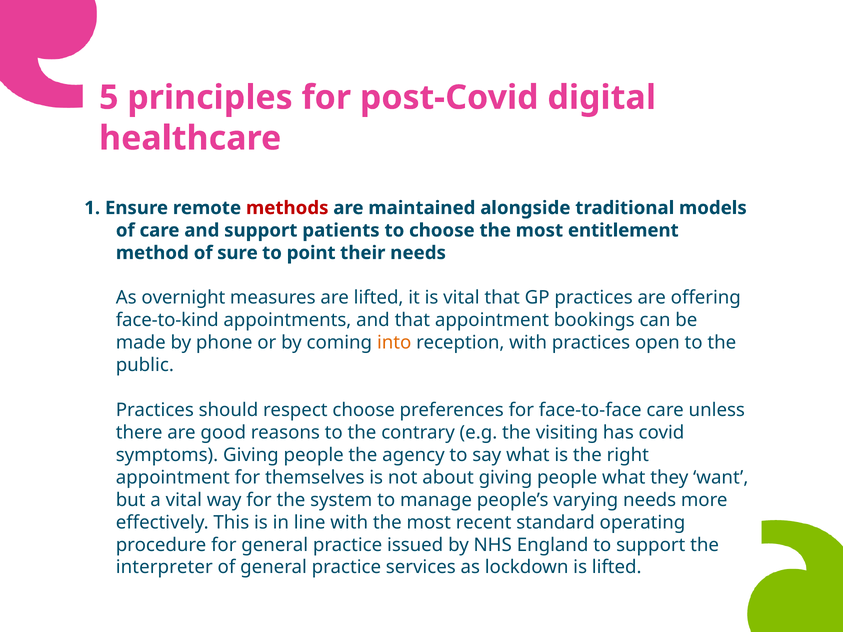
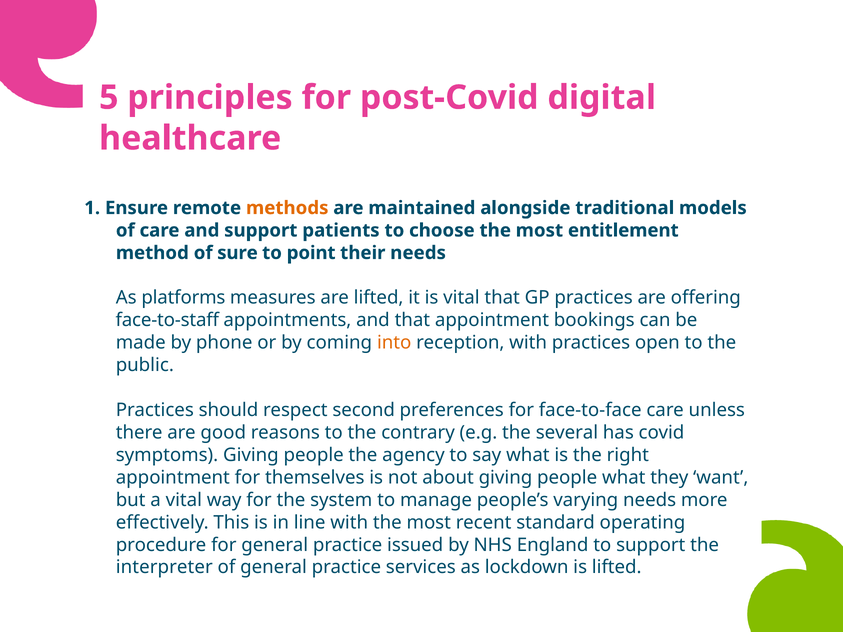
methods colour: red -> orange
overnight: overnight -> platforms
face-to-kind: face-to-kind -> face-to-staff
respect choose: choose -> second
visiting: visiting -> several
